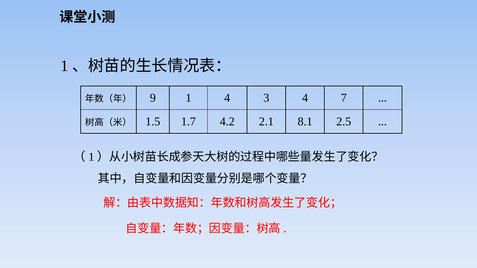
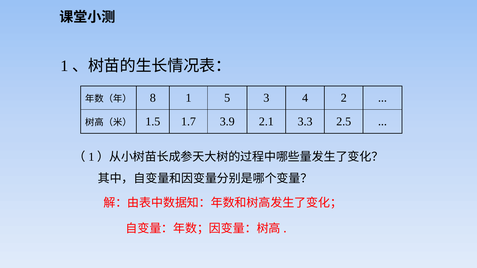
9: 9 -> 8
1 4: 4 -> 5
7: 7 -> 2
4.2: 4.2 -> 3.9
8.1: 8.1 -> 3.3
